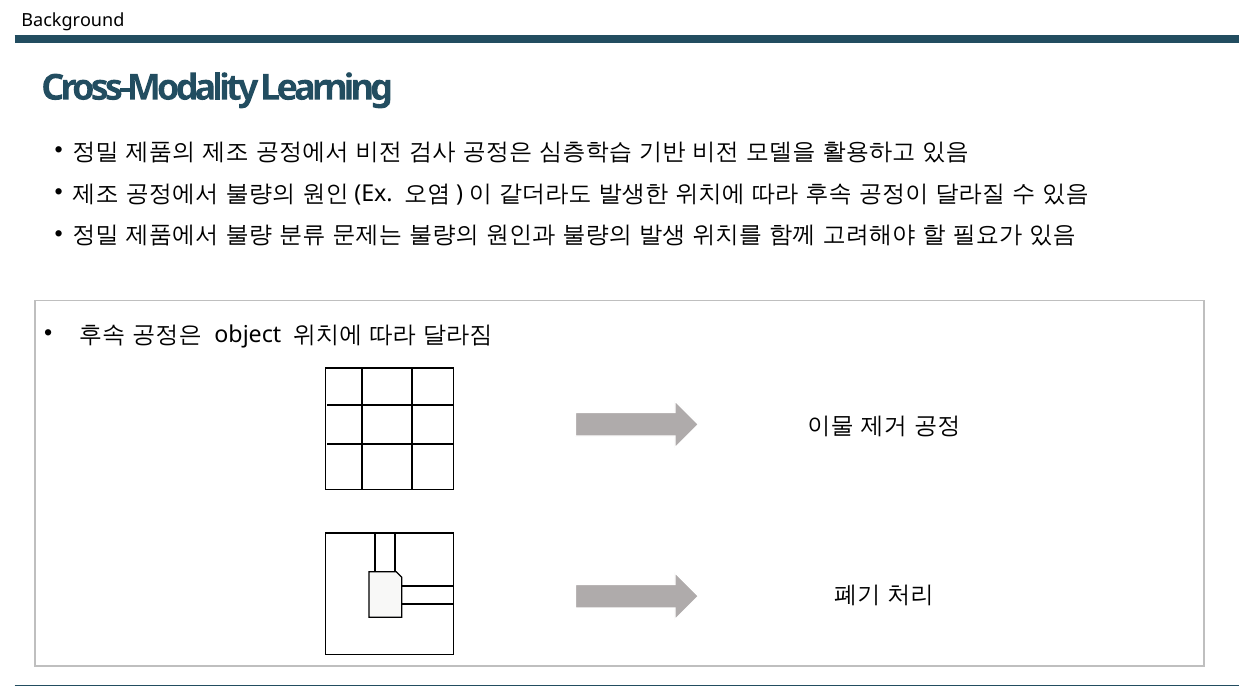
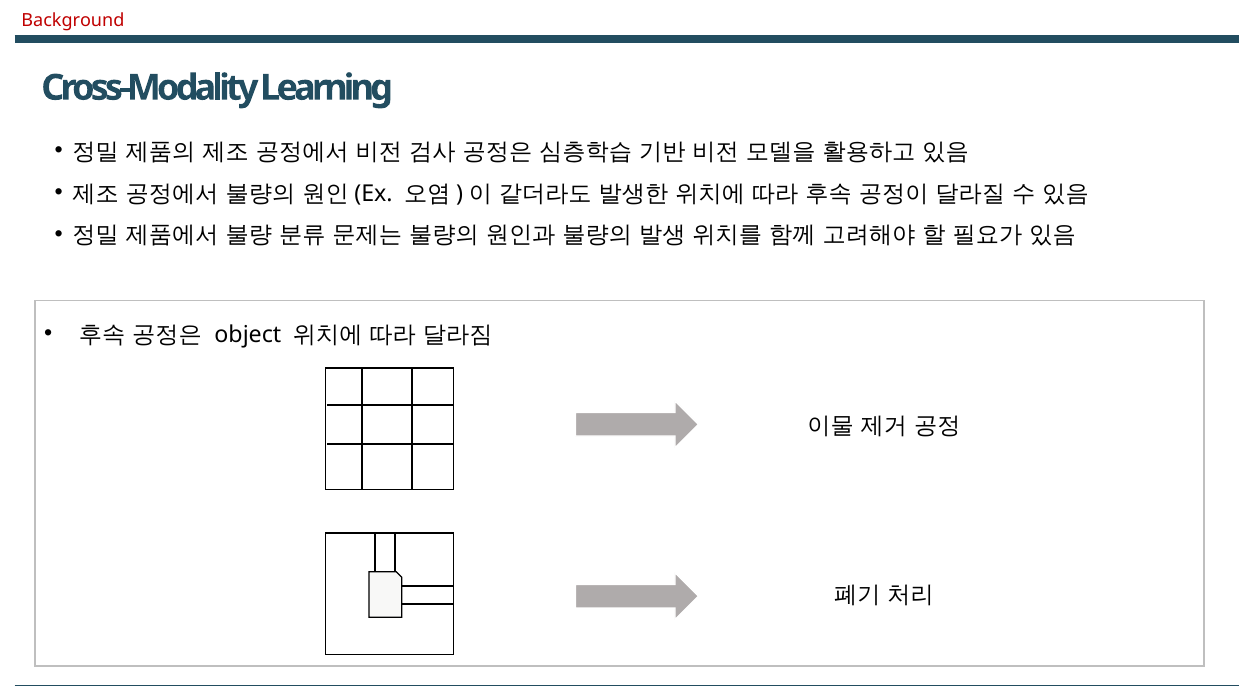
Background colour: black -> red
